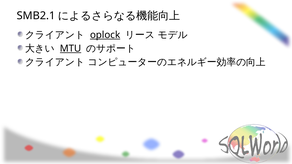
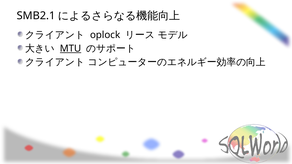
oplock underline: present -> none
